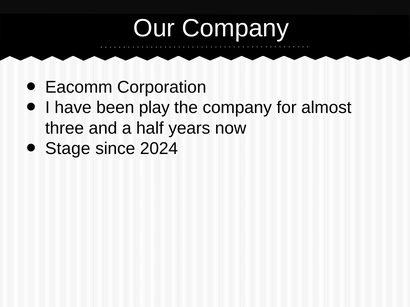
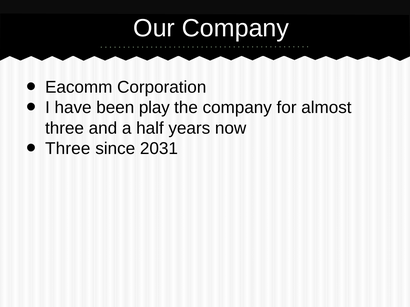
Stage at (68, 149): Stage -> Three
2024: 2024 -> 2031
